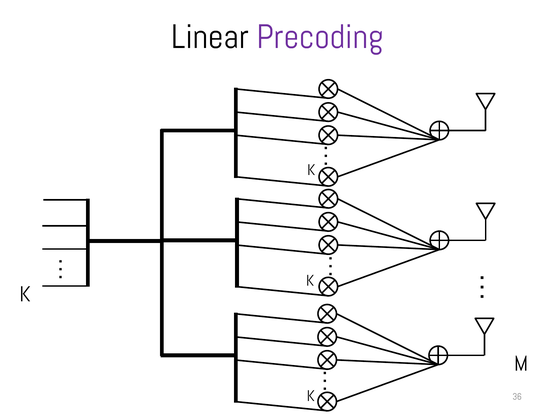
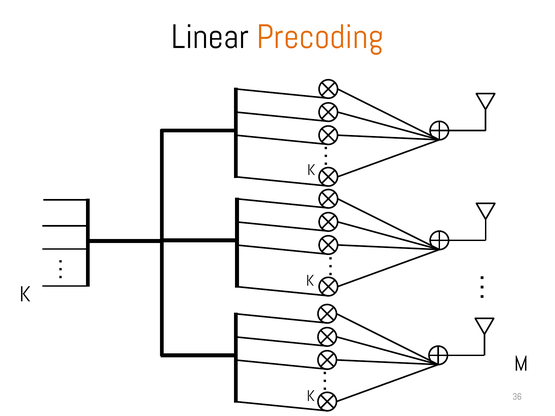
Precoding colour: purple -> orange
